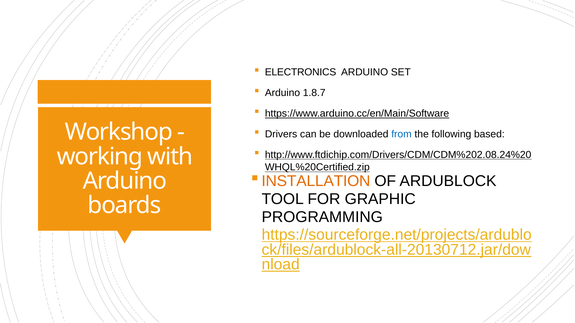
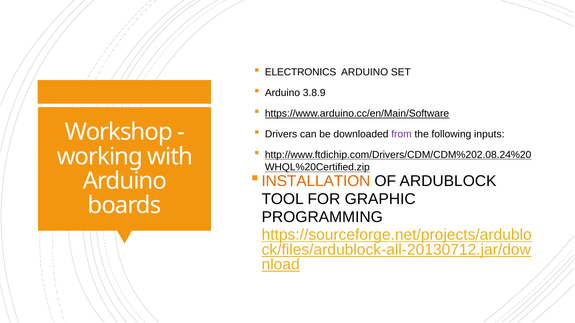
1.8.7: 1.8.7 -> 3.8.9
from colour: blue -> purple
based: based -> inputs
